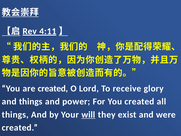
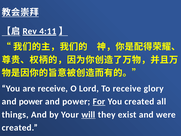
are created: created -> receive
things at (31, 101): things -> power
For underline: none -> present
